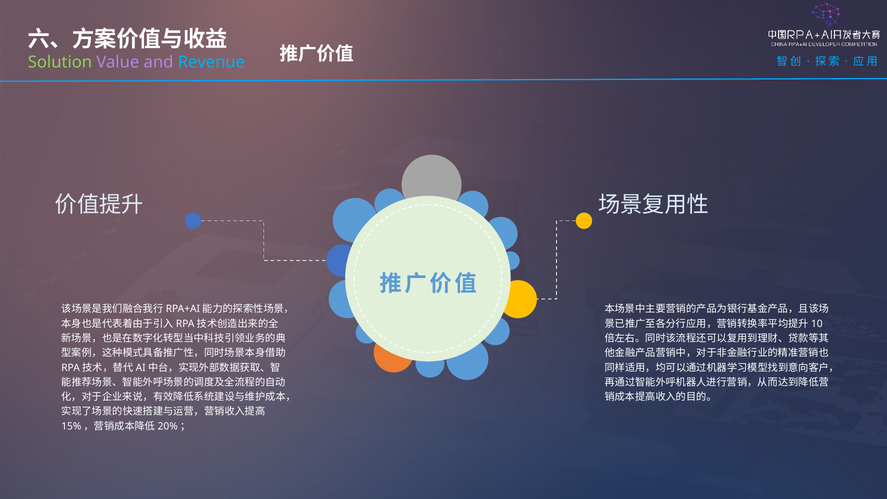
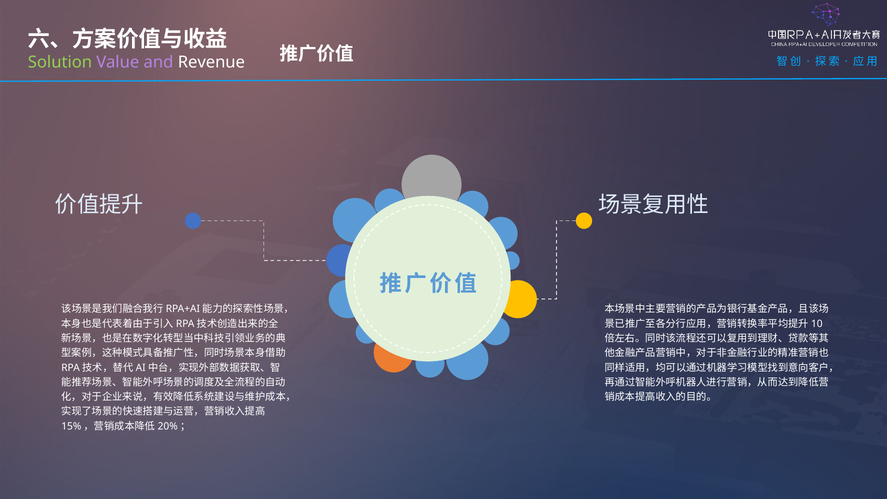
Revenue colour: light blue -> white
